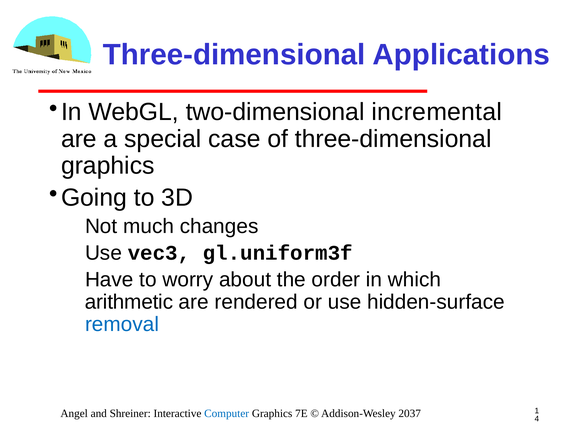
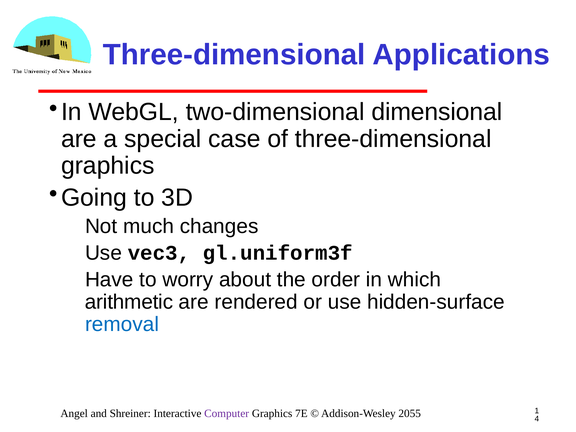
incremental: incremental -> dimensional
Computer colour: blue -> purple
2037: 2037 -> 2055
